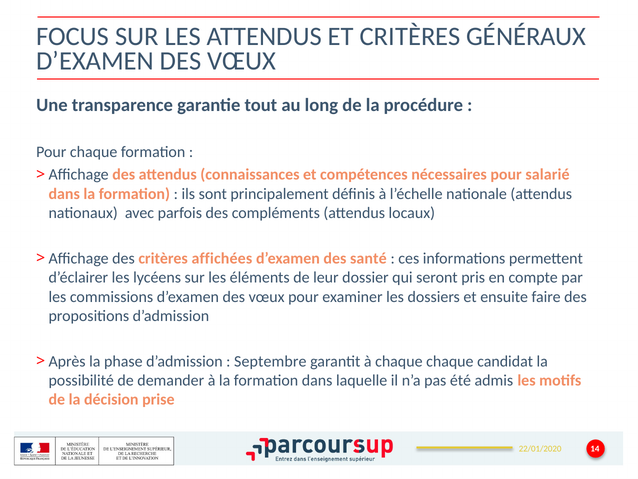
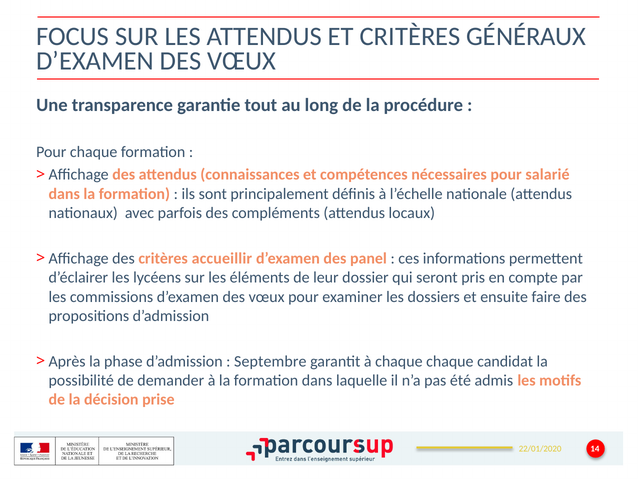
affichées: affichées -> accueillir
santé: santé -> panel
